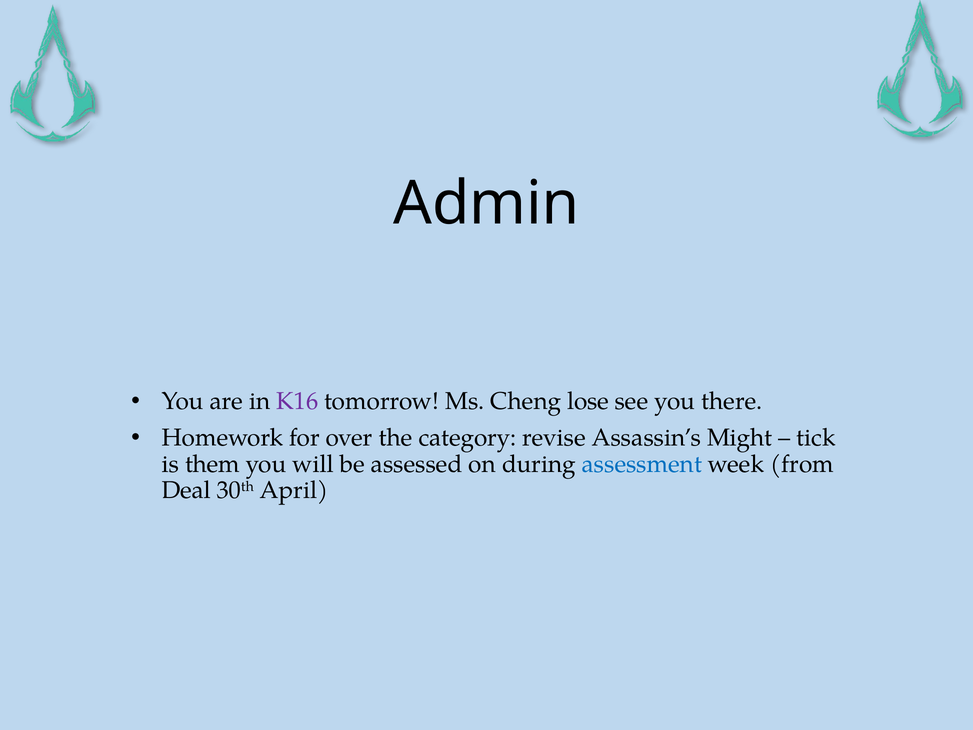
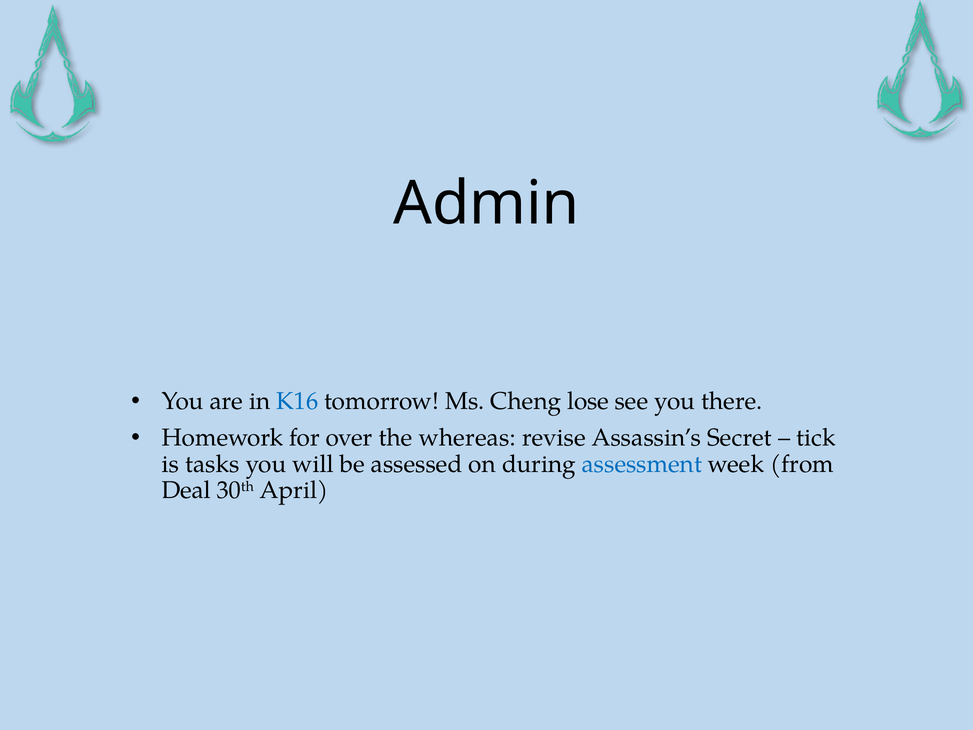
K16 colour: purple -> blue
category: category -> whereas
Might: Might -> Secret
them: them -> tasks
